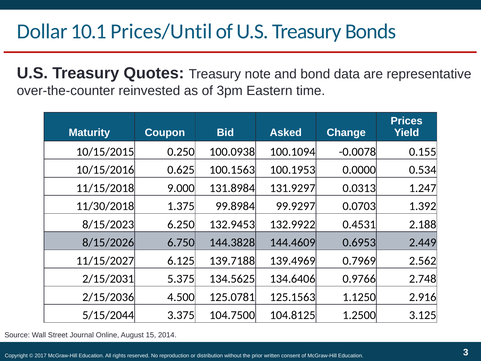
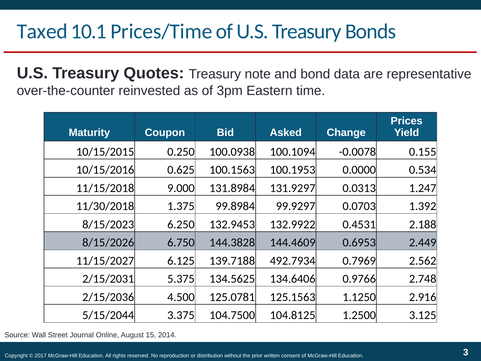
Dollar: Dollar -> Taxed
Prices/Until: Prices/Until -> Prices/Time
139.4969: 139.4969 -> 492.7934
